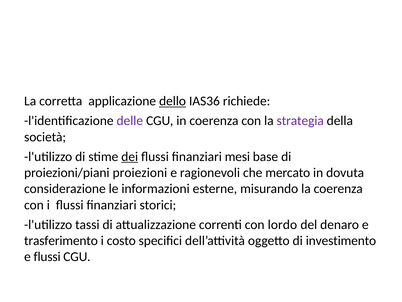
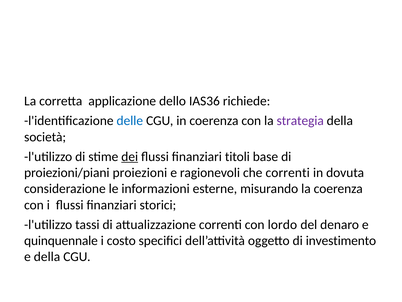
dello underline: present -> none
delle colour: purple -> blue
mesi: mesi -> titoli
che mercato: mercato -> correnti
trasferimento: trasferimento -> quinquennale
e flussi: flussi -> della
